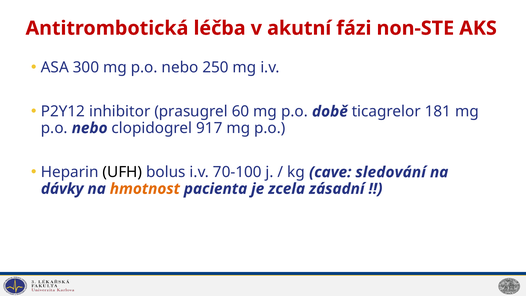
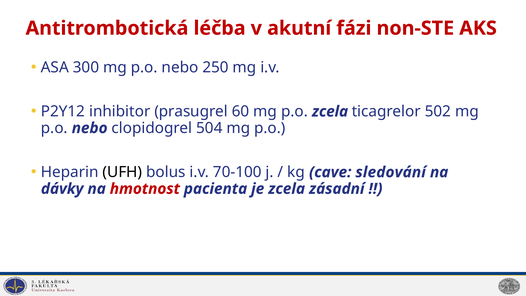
p.o době: době -> zcela
181: 181 -> 502
917: 917 -> 504
hmotnost colour: orange -> red
